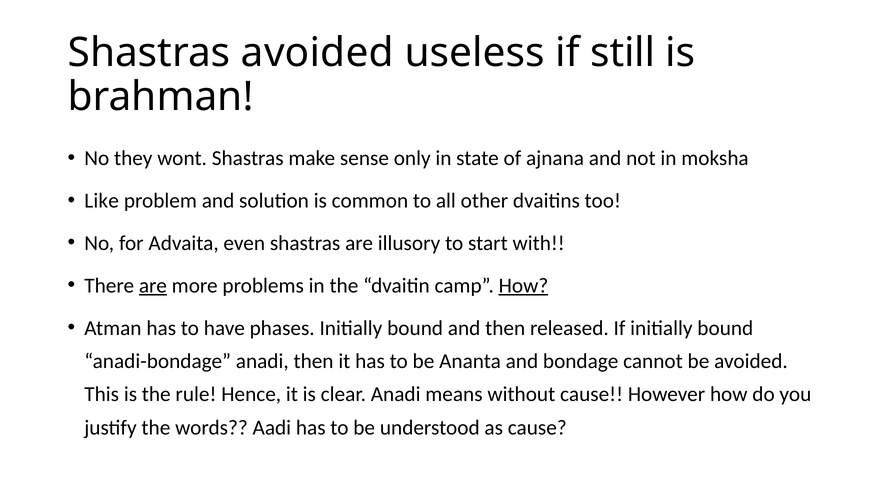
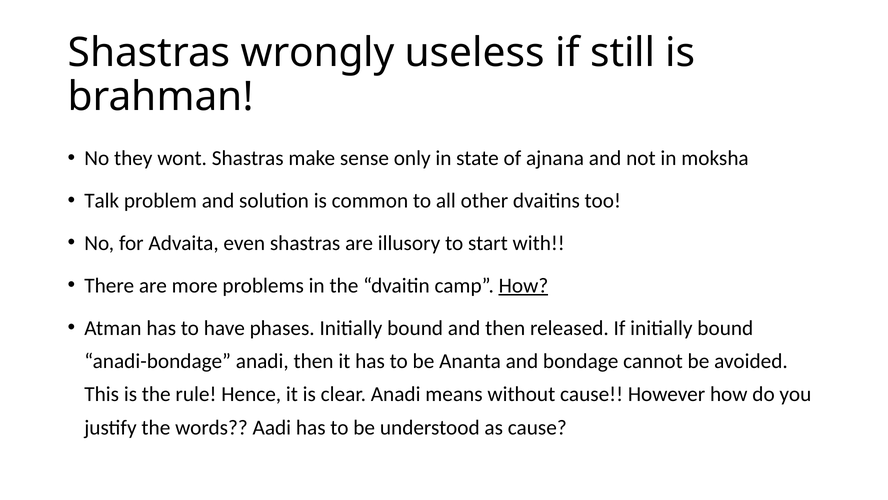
Shastras avoided: avoided -> wrongly
Like: Like -> Talk
are at (153, 285) underline: present -> none
